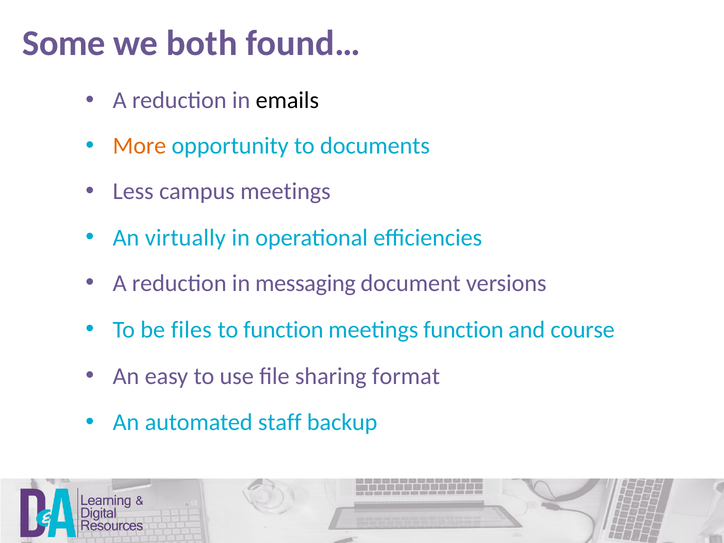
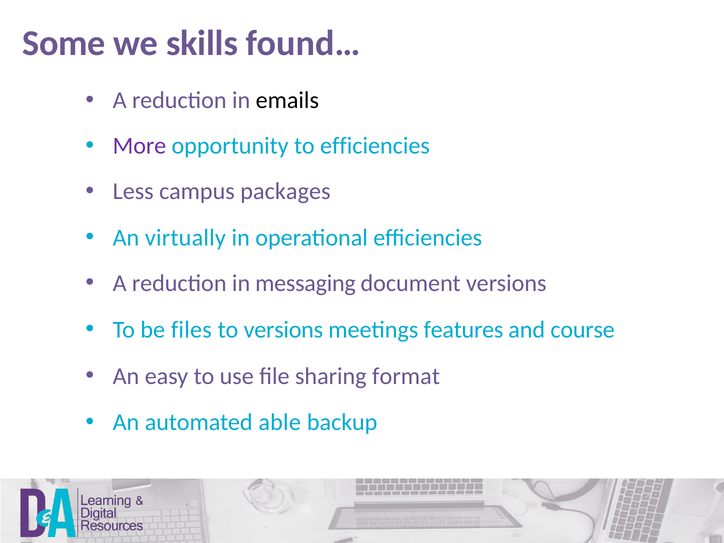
both: both -> skills
More colour: orange -> purple
to documents: documents -> efficiencies
campus meetings: meetings -> packages
to function: function -> versions
meetings function: function -> features
staff: staff -> able
